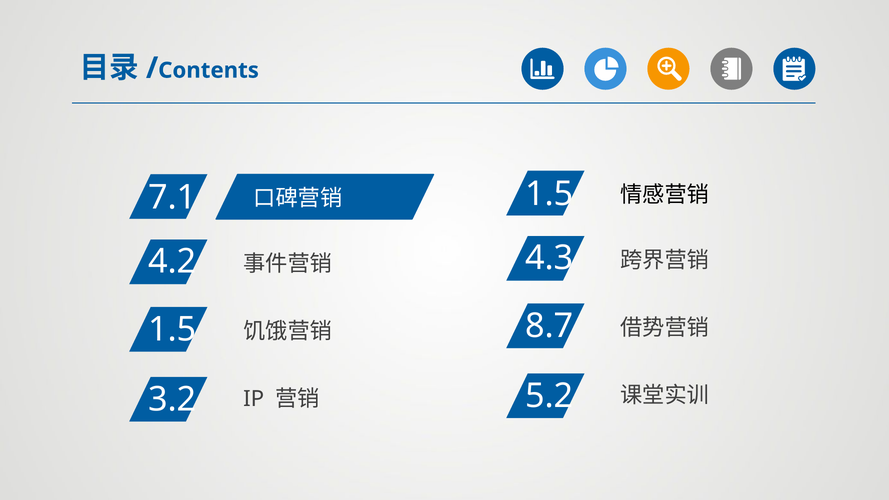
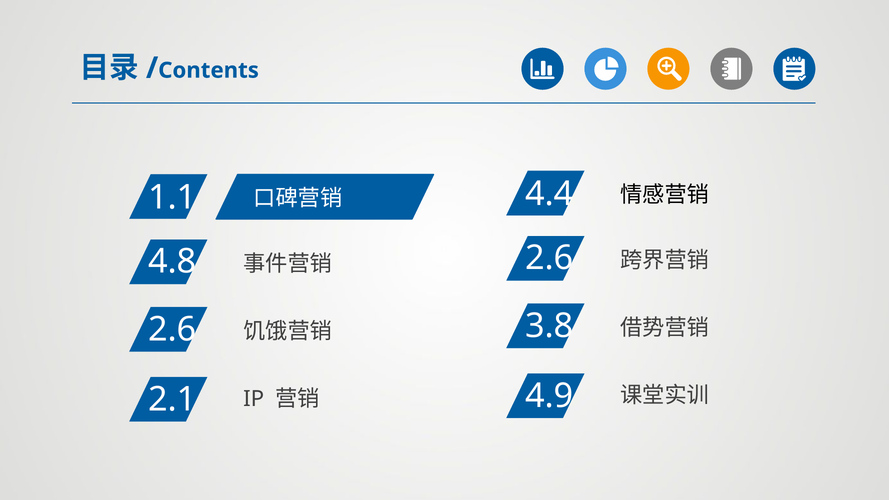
1.5 at (549, 194): 1.5 -> 4.4
7.1: 7.1 -> 1.1
4.3 at (549, 258): 4.3 -> 2.6
4.2: 4.2 -> 4.8
8.7: 8.7 -> 3.8
1.5 at (172, 330): 1.5 -> 2.6
5.2: 5.2 -> 4.9
3.2: 3.2 -> 2.1
